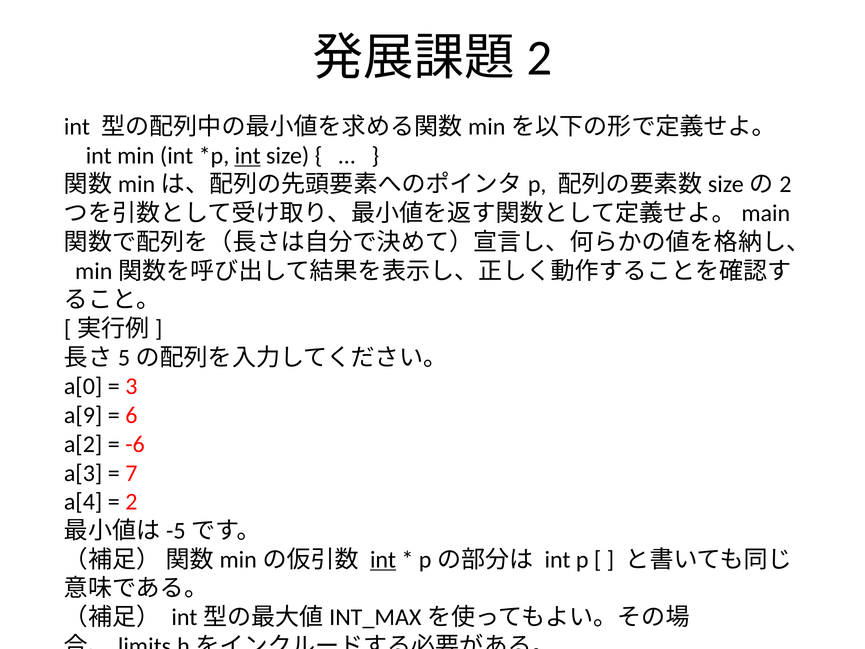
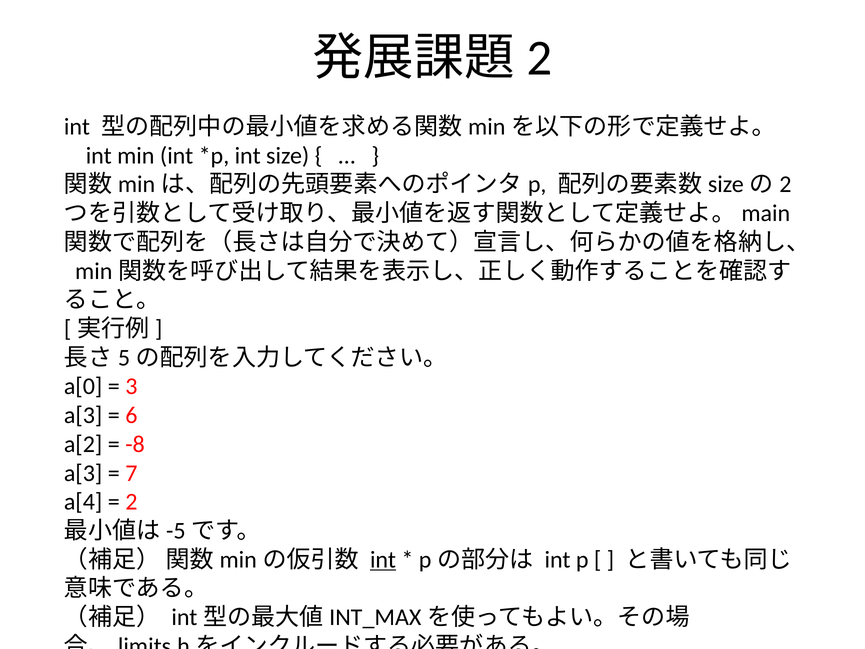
int at (248, 156) underline: present -> none
a[9 at (83, 415): a[9 -> a[3
-6: -6 -> -8
